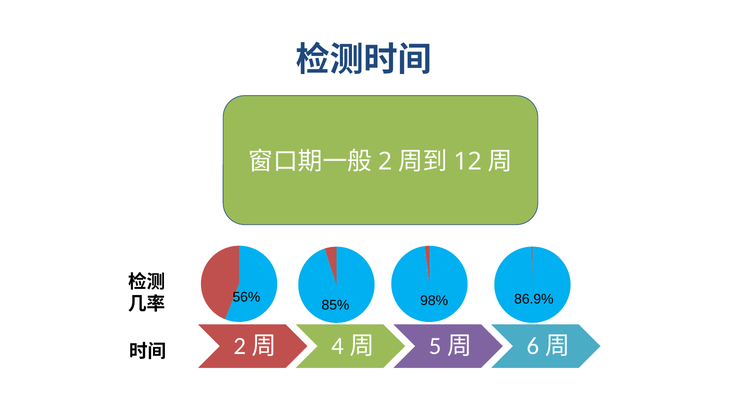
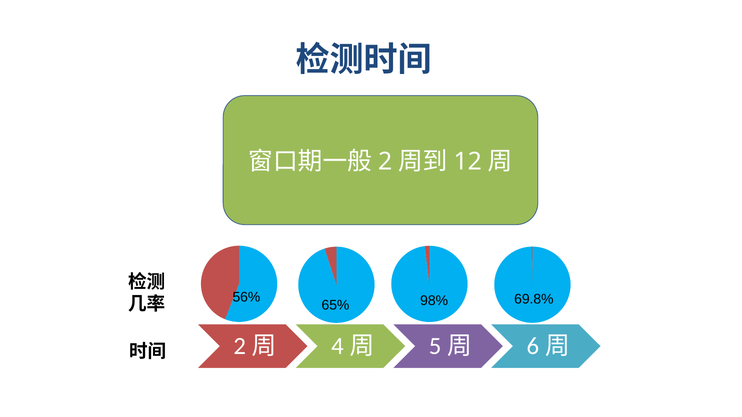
86.9%: 86.9% -> 69.8%
85%: 85% -> 65%
